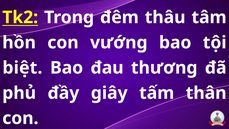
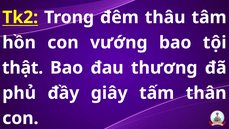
biệt: biệt -> thật
